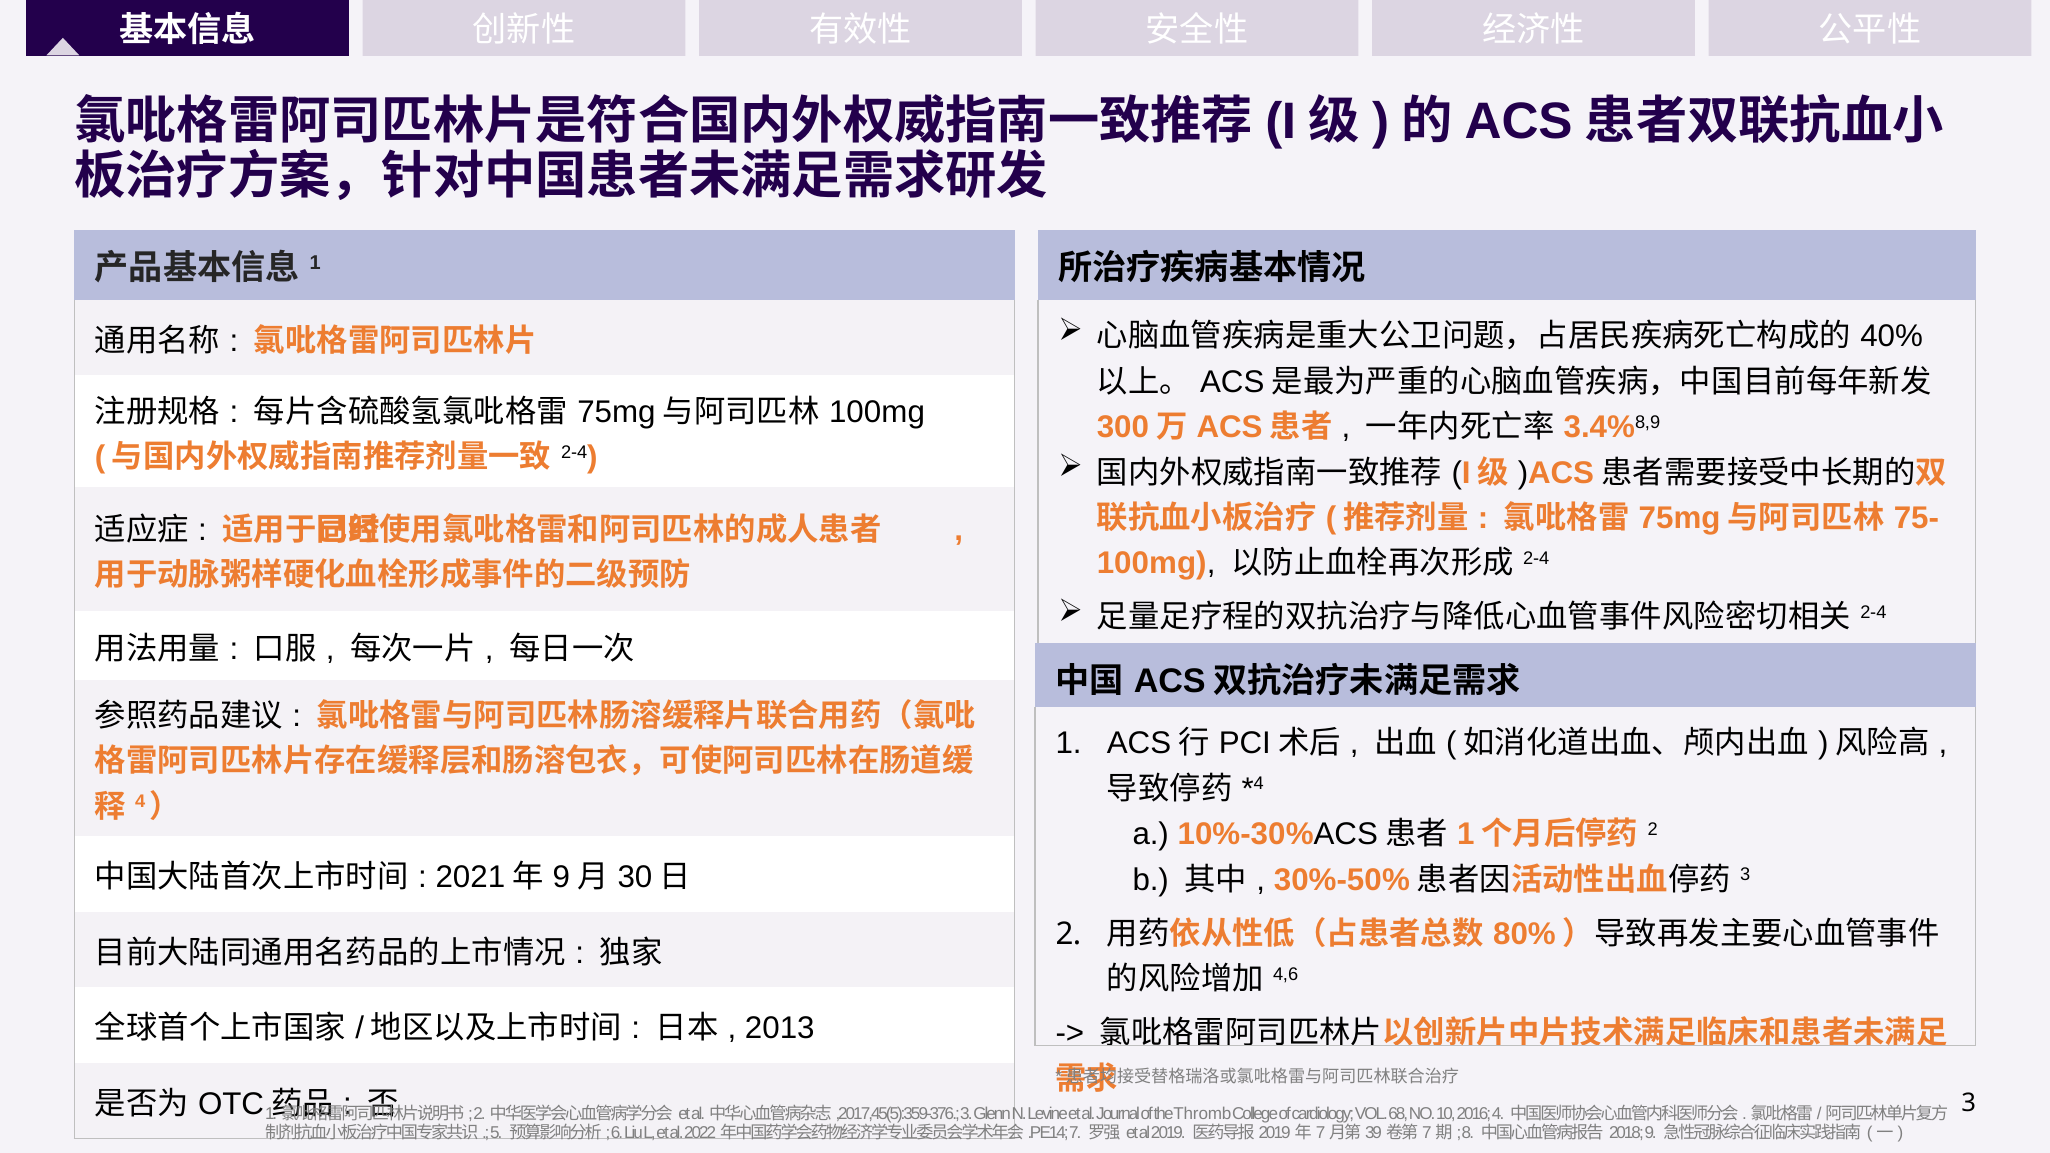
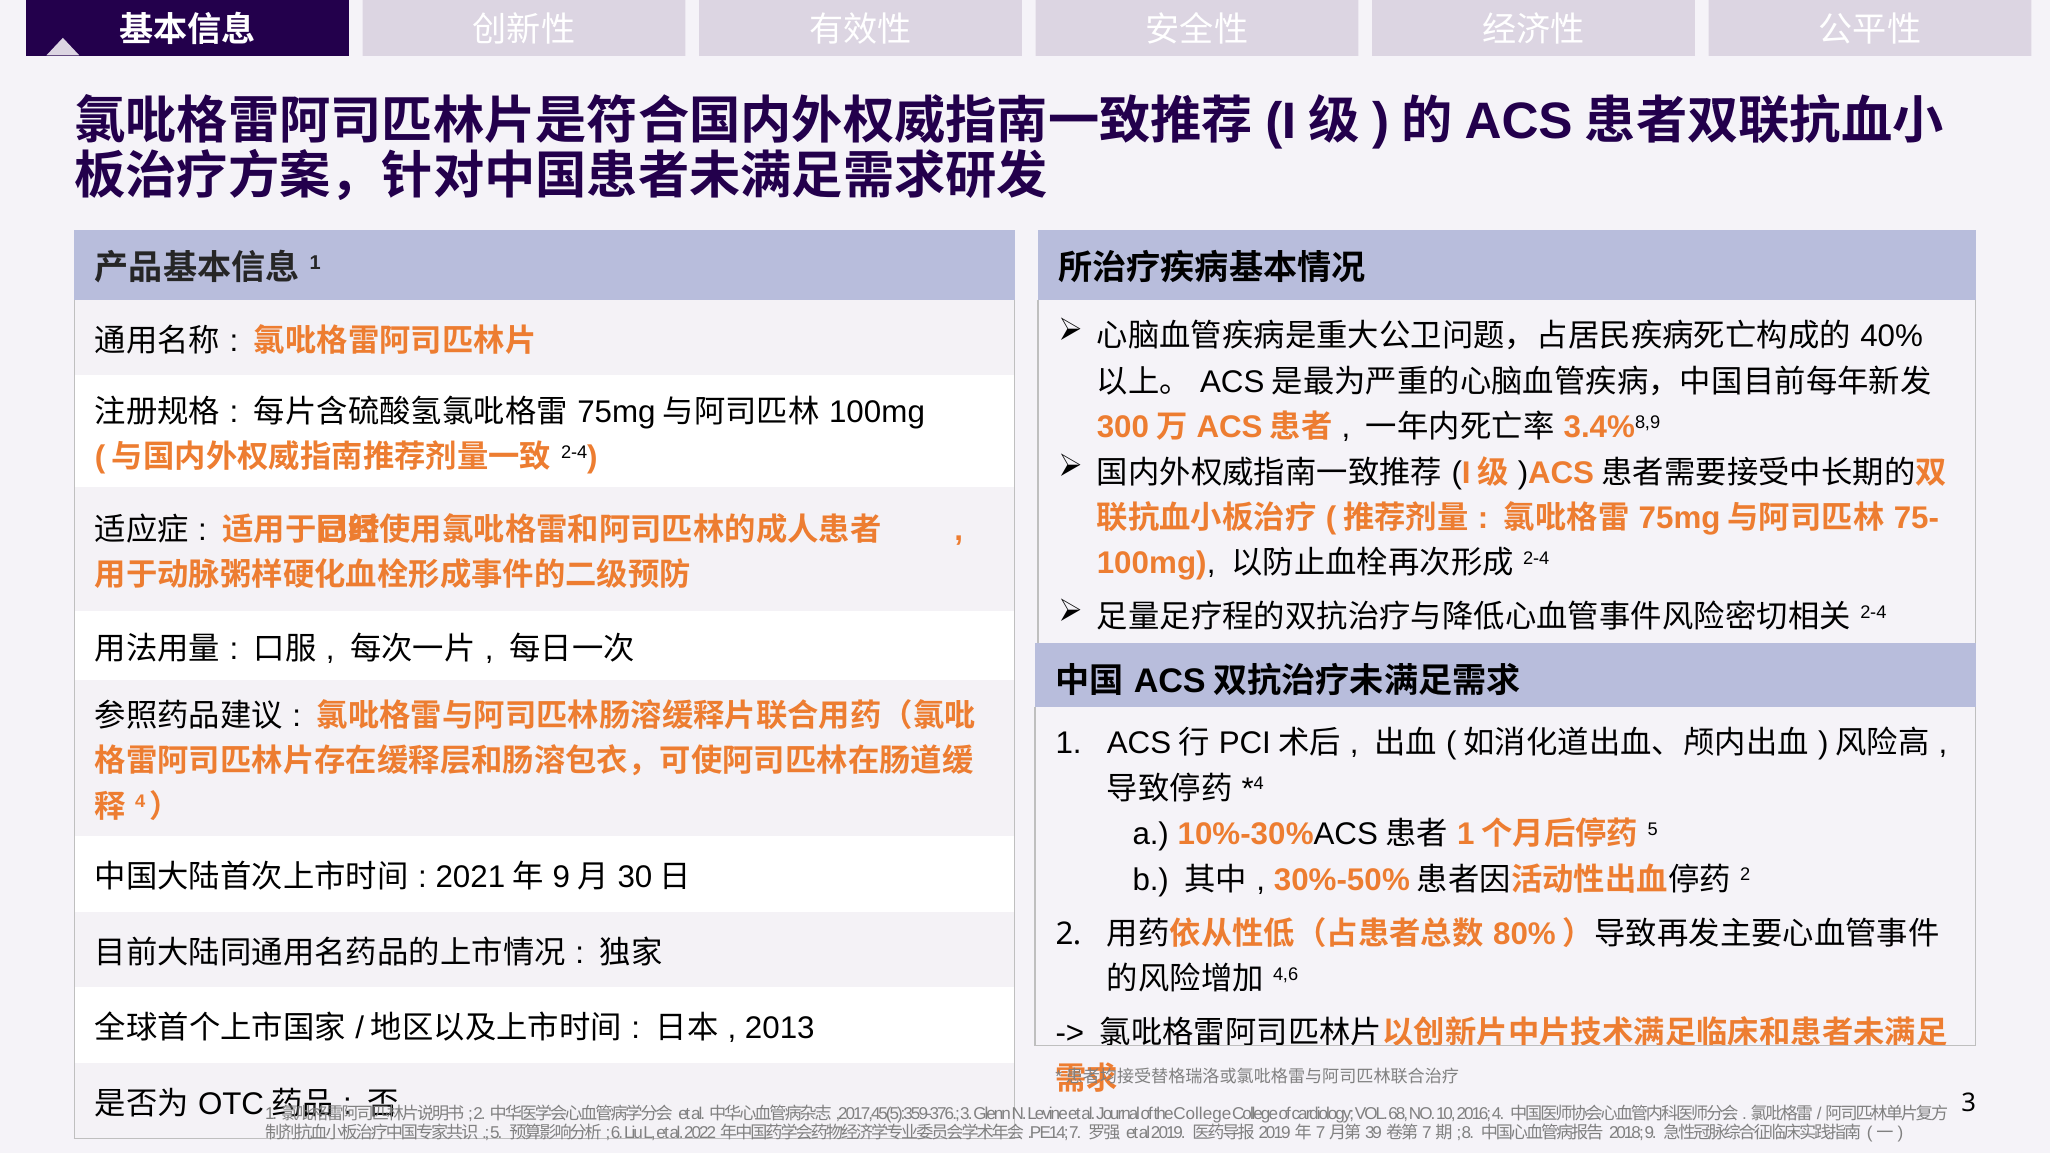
2 at (1653, 829): 2 -> 5
3 at (1745, 875): 3 -> 2
the Thromb: Thromb -> College
